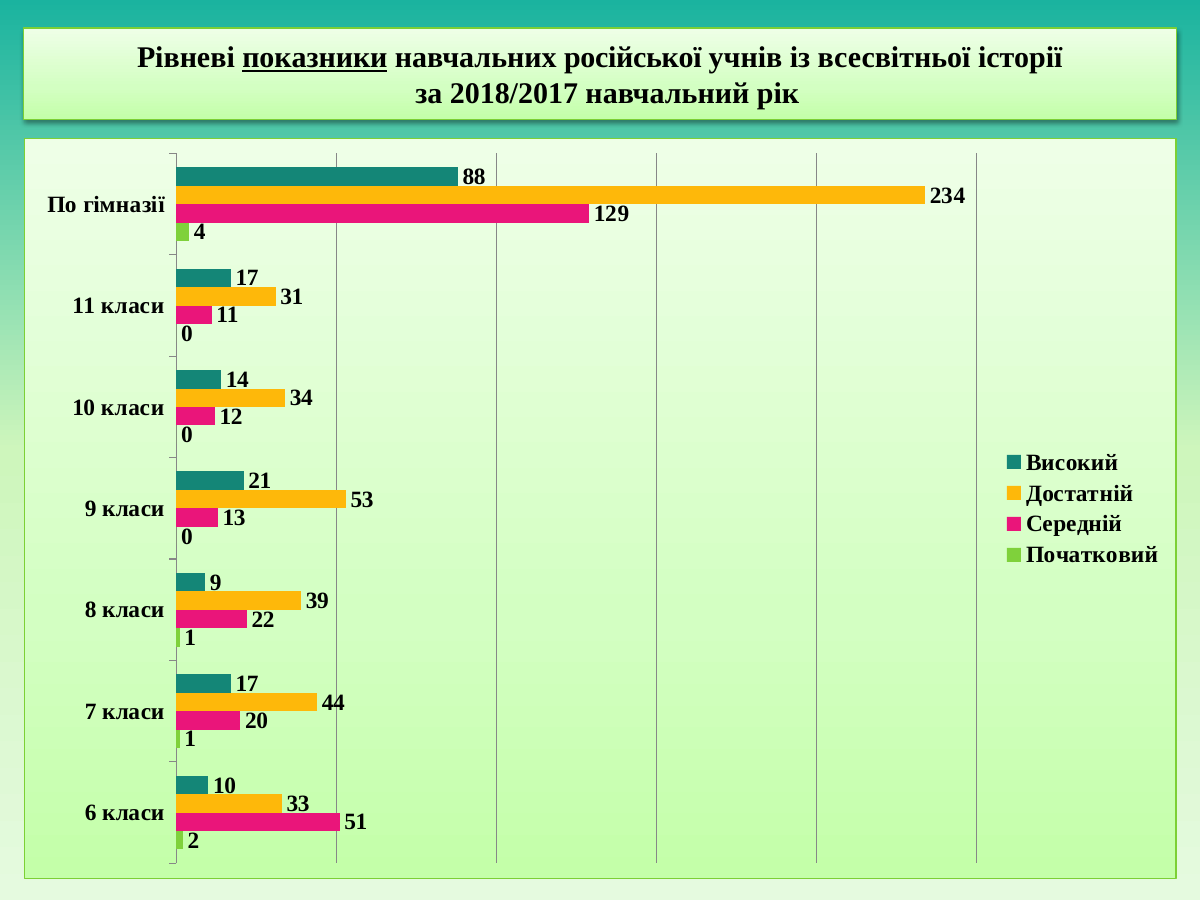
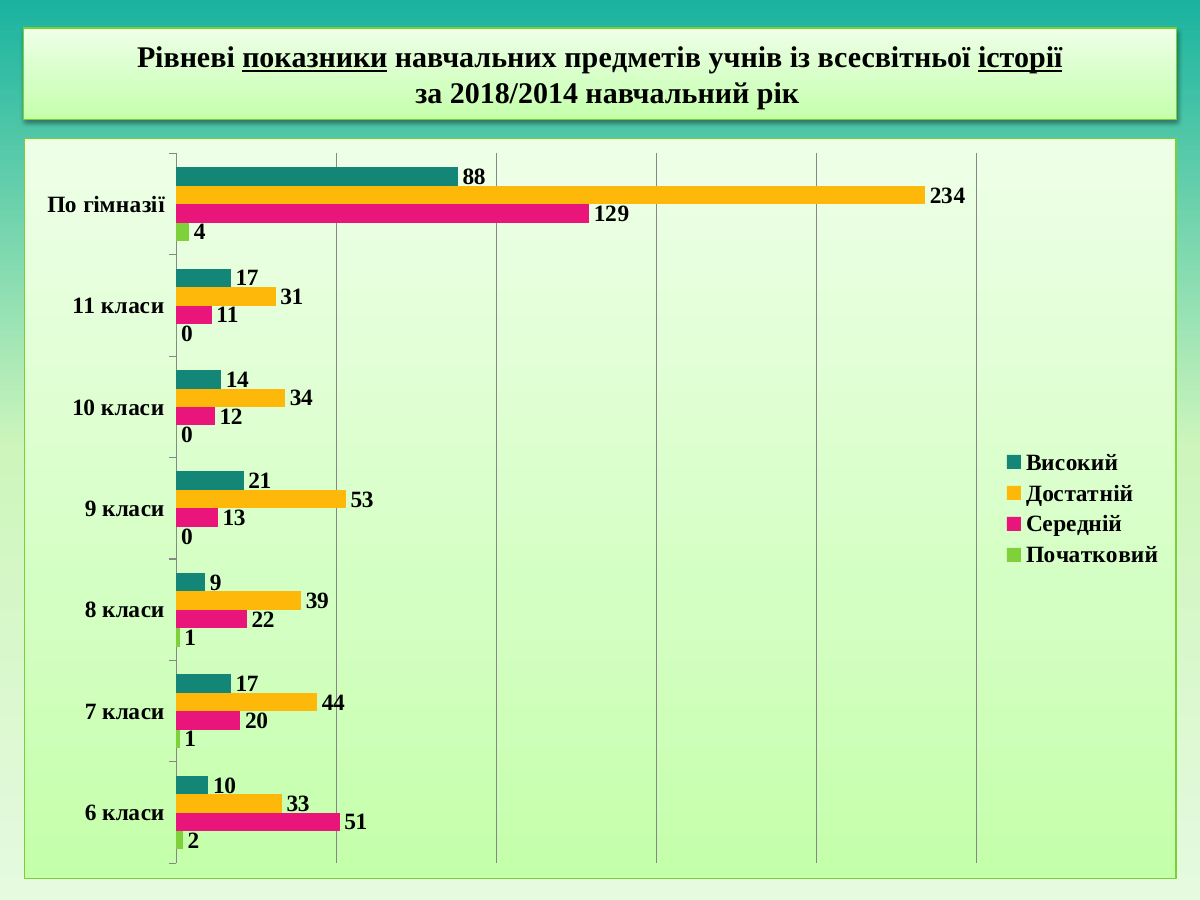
російської: російської -> предметів
історії underline: none -> present
2018/2017: 2018/2017 -> 2018/2014
